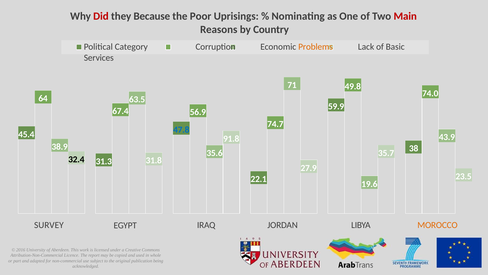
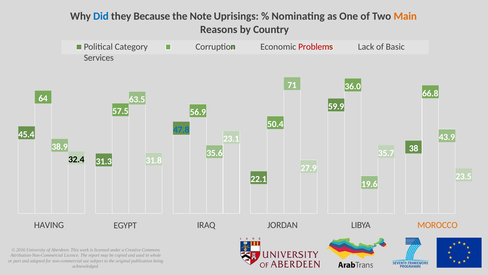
Did colour: red -> blue
Poor: Poor -> Note
Main colour: red -> orange
Problems colour: orange -> red
49.8: 49.8 -> 36.0
74.0: 74.0 -> 66.8
67.4: 67.4 -> 57.5
74.7: 74.7 -> 50.4
91.8: 91.8 -> 23.1
SURVEY: SURVEY -> HAVING
